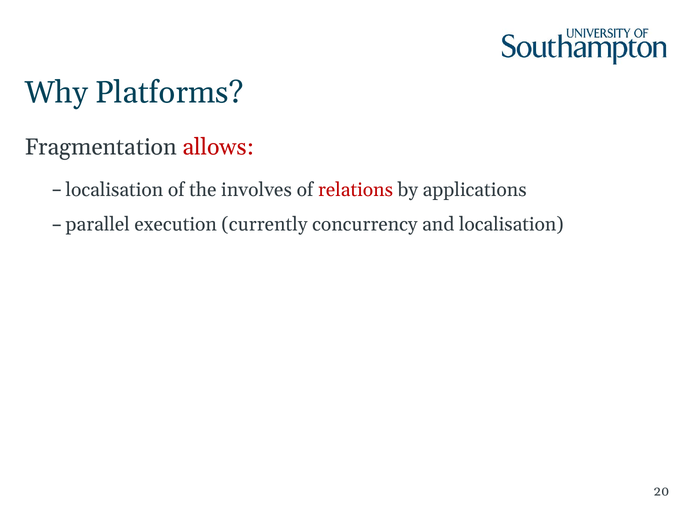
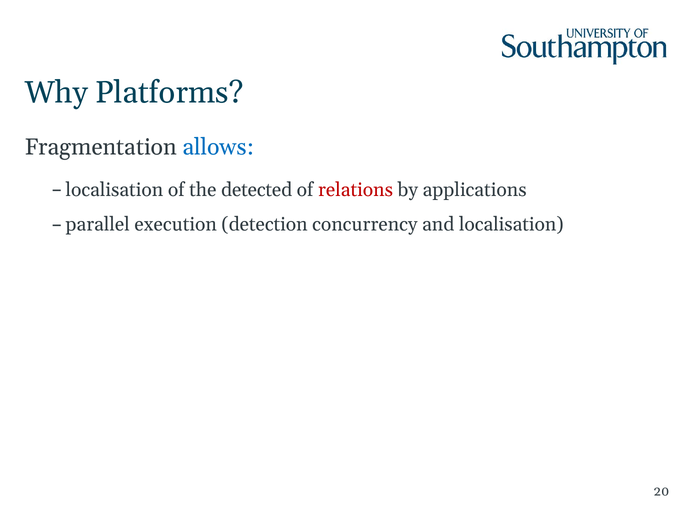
allows colour: red -> blue
involves: involves -> detected
currently: currently -> detection
